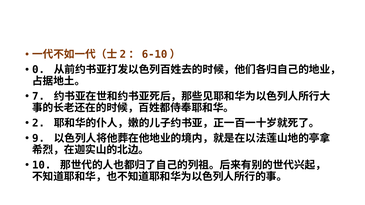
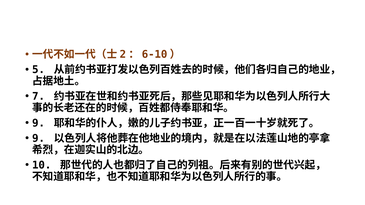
0: 0 -> 5
2 at (38, 123): 2 -> 9
